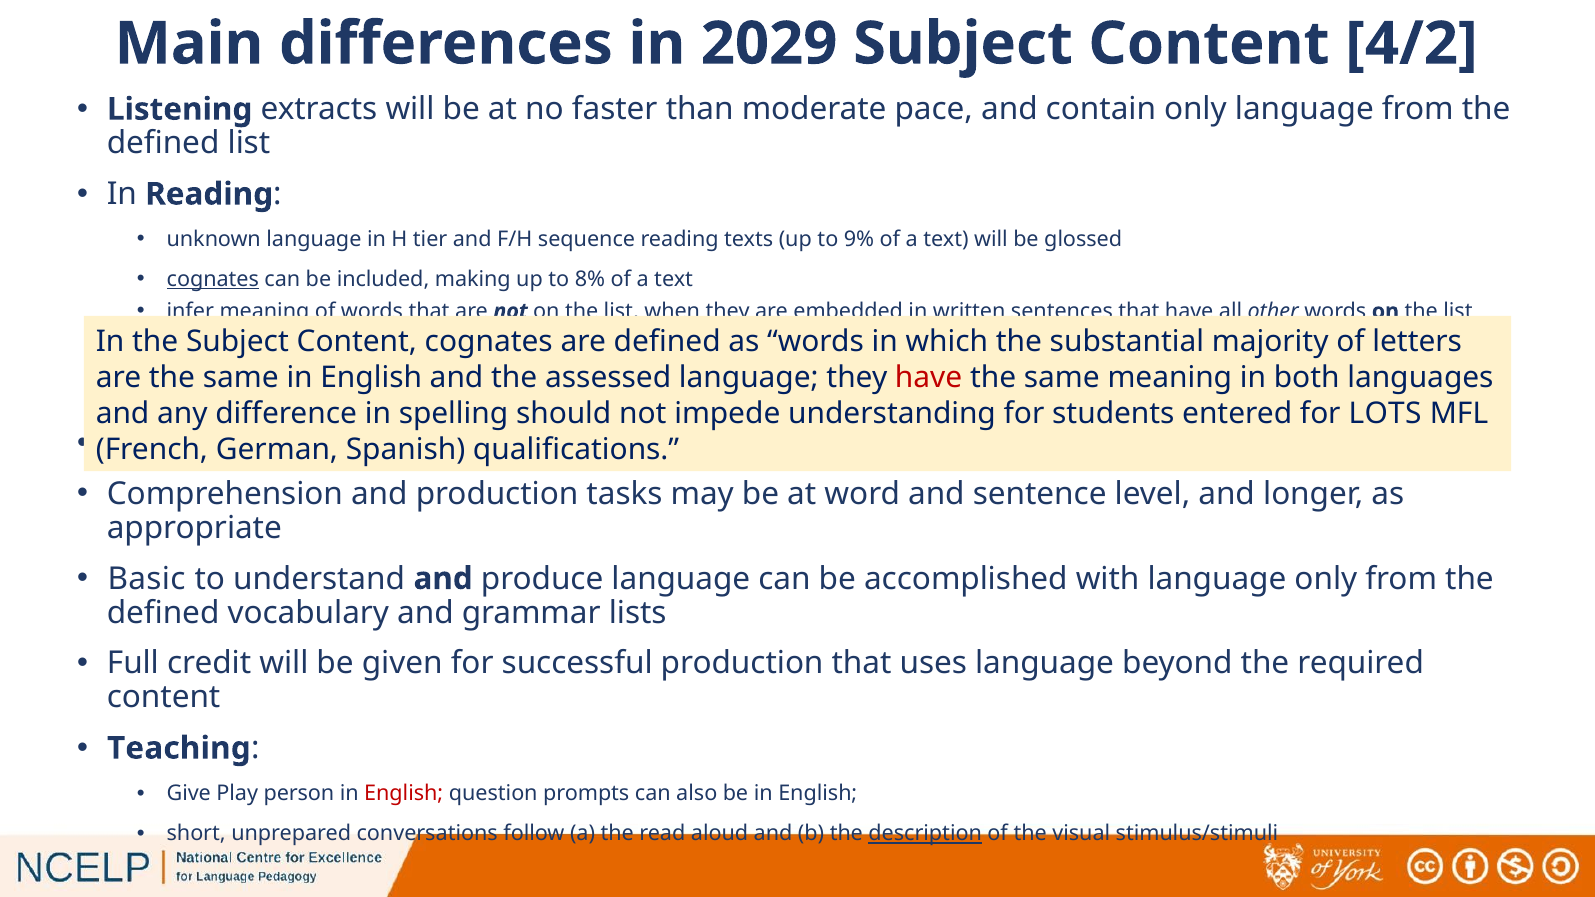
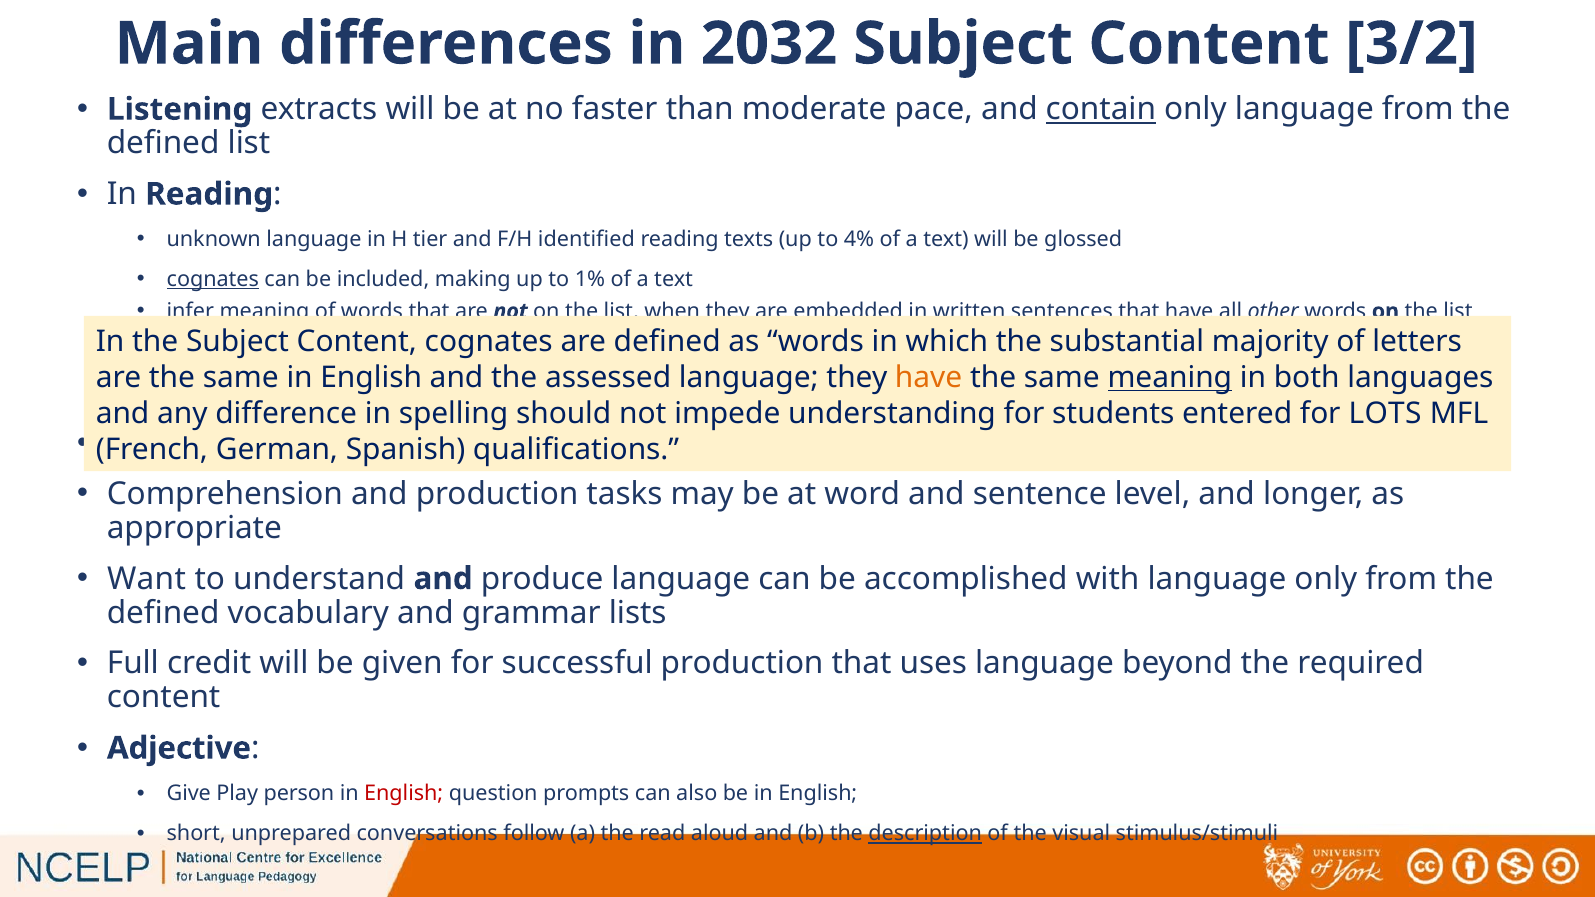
2029: 2029 -> 2032
4/2: 4/2 -> 3/2
contain underline: none -> present
sequence: sequence -> identified
9%: 9% -> 4%
8%: 8% -> 1%
have at (929, 378) colour: red -> orange
meaning at (1170, 378) underline: none -> present
Basic: Basic -> Want
Teaching: Teaching -> Adjective
